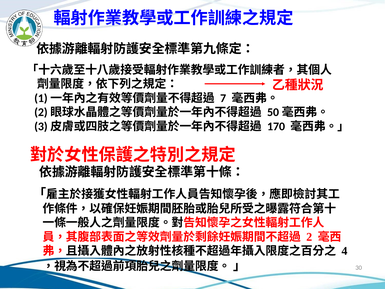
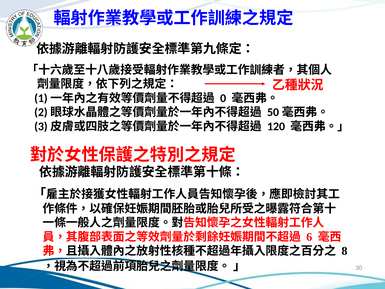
7: 7 -> 0
170: 170 -> 120
2: 2 -> 6
4: 4 -> 8
